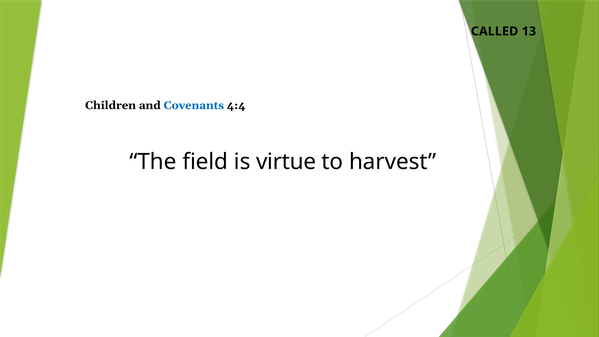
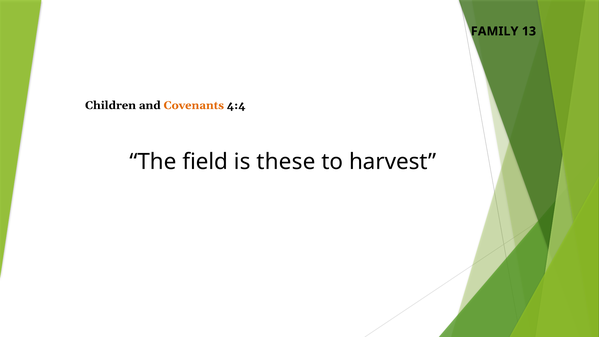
CALLED: CALLED -> FAMILY
Covenants colour: blue -> orange
virtue: virtue -> these
